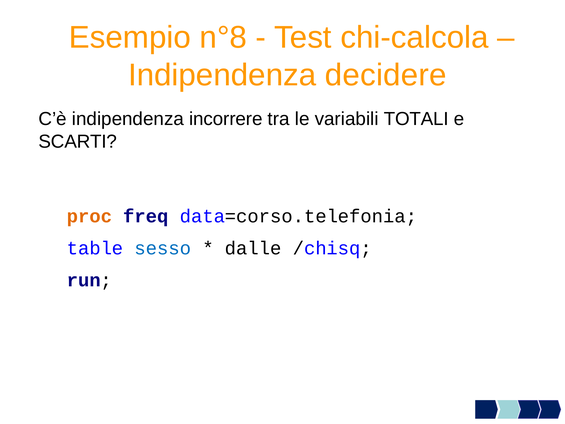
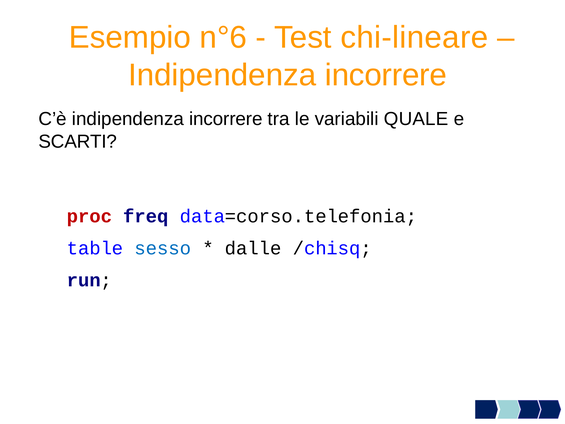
n°8: n°8 -> n°6
chi-calcola: chi-calcola -> chi-lineare
decidere at (386, 75): decidere -> incorrere
TOTALI: TOTALI -> QUALE
proc colour: orange -> red
